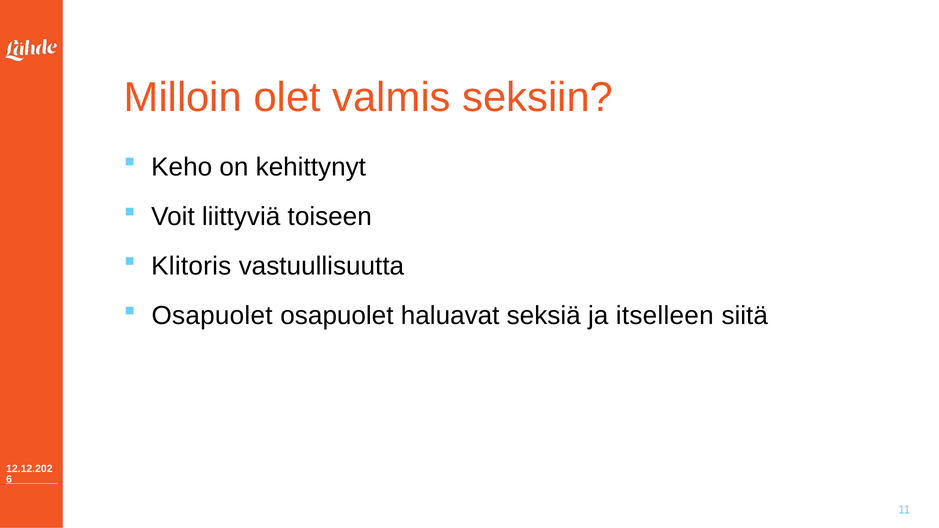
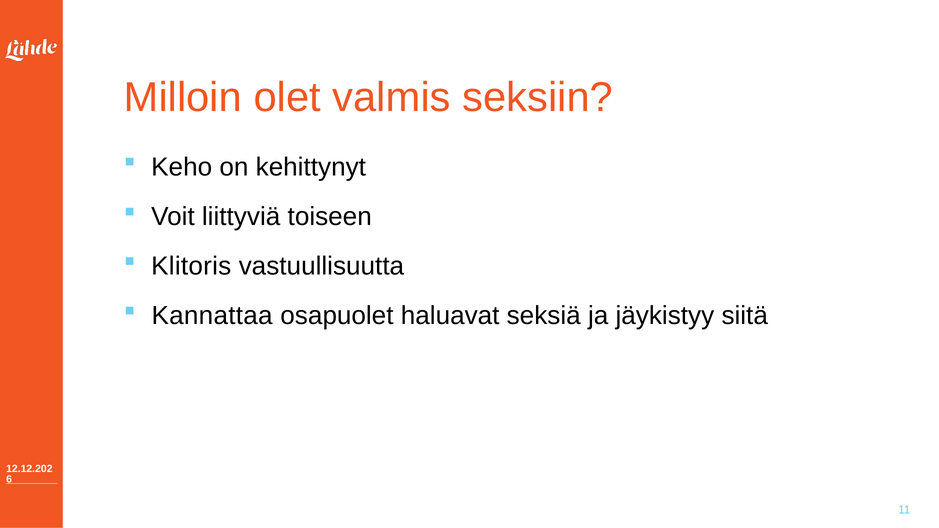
Osapuolet at (212, 316): Osapuolet -> Kannattaa
itselleen: itselleen -> jäykistyy
